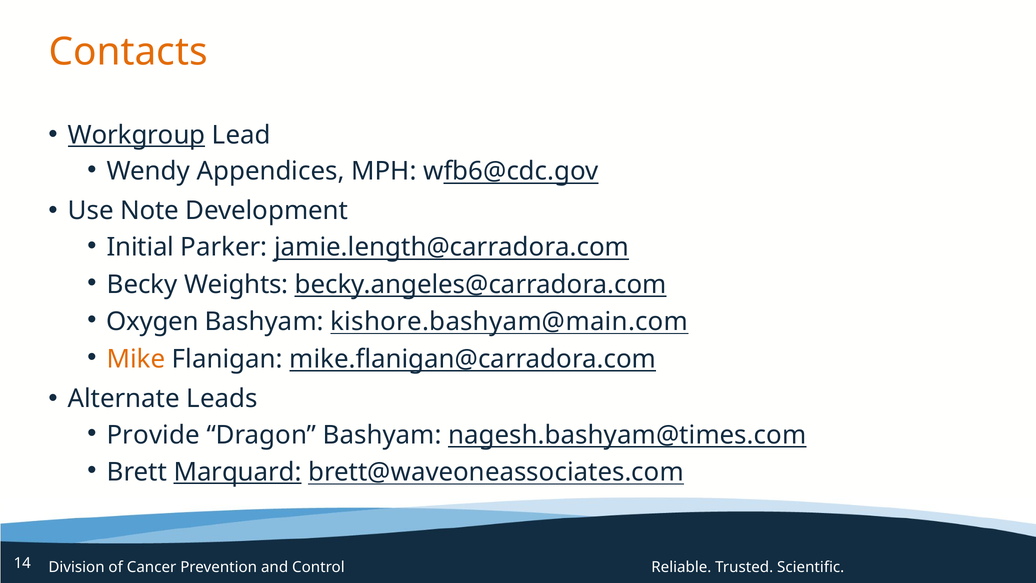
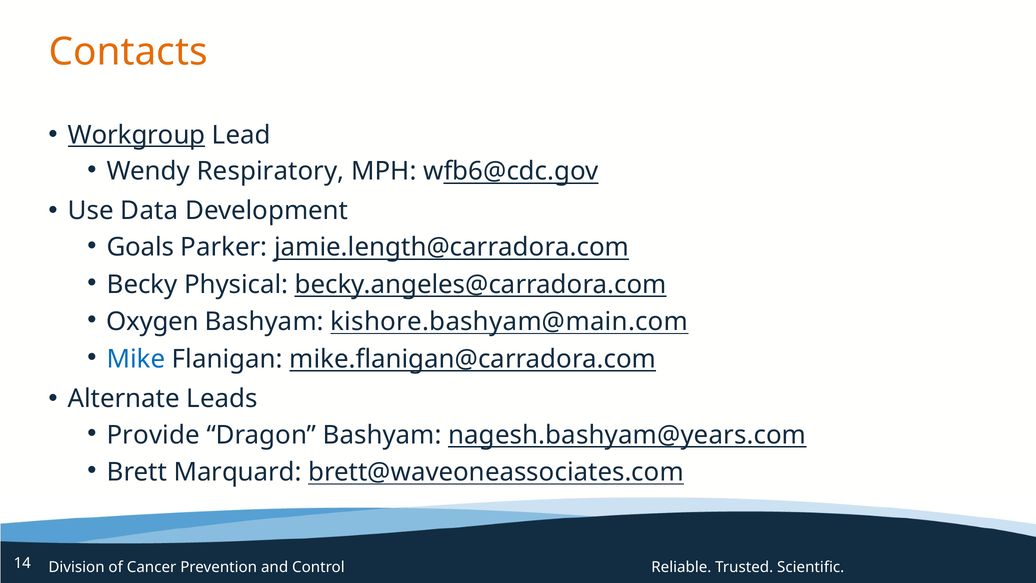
Appendices: Appendices -> Respiratory
Note: Note -> Data
Initial: Initial -> Goals
Weights: Weights -> Physical
Mike colour: orange -> blue
nagesh.bashyam@times.com: nagesh.bashyam@times.com -> nagesh.bashyam@years.com
Marquard underline: present -> none
